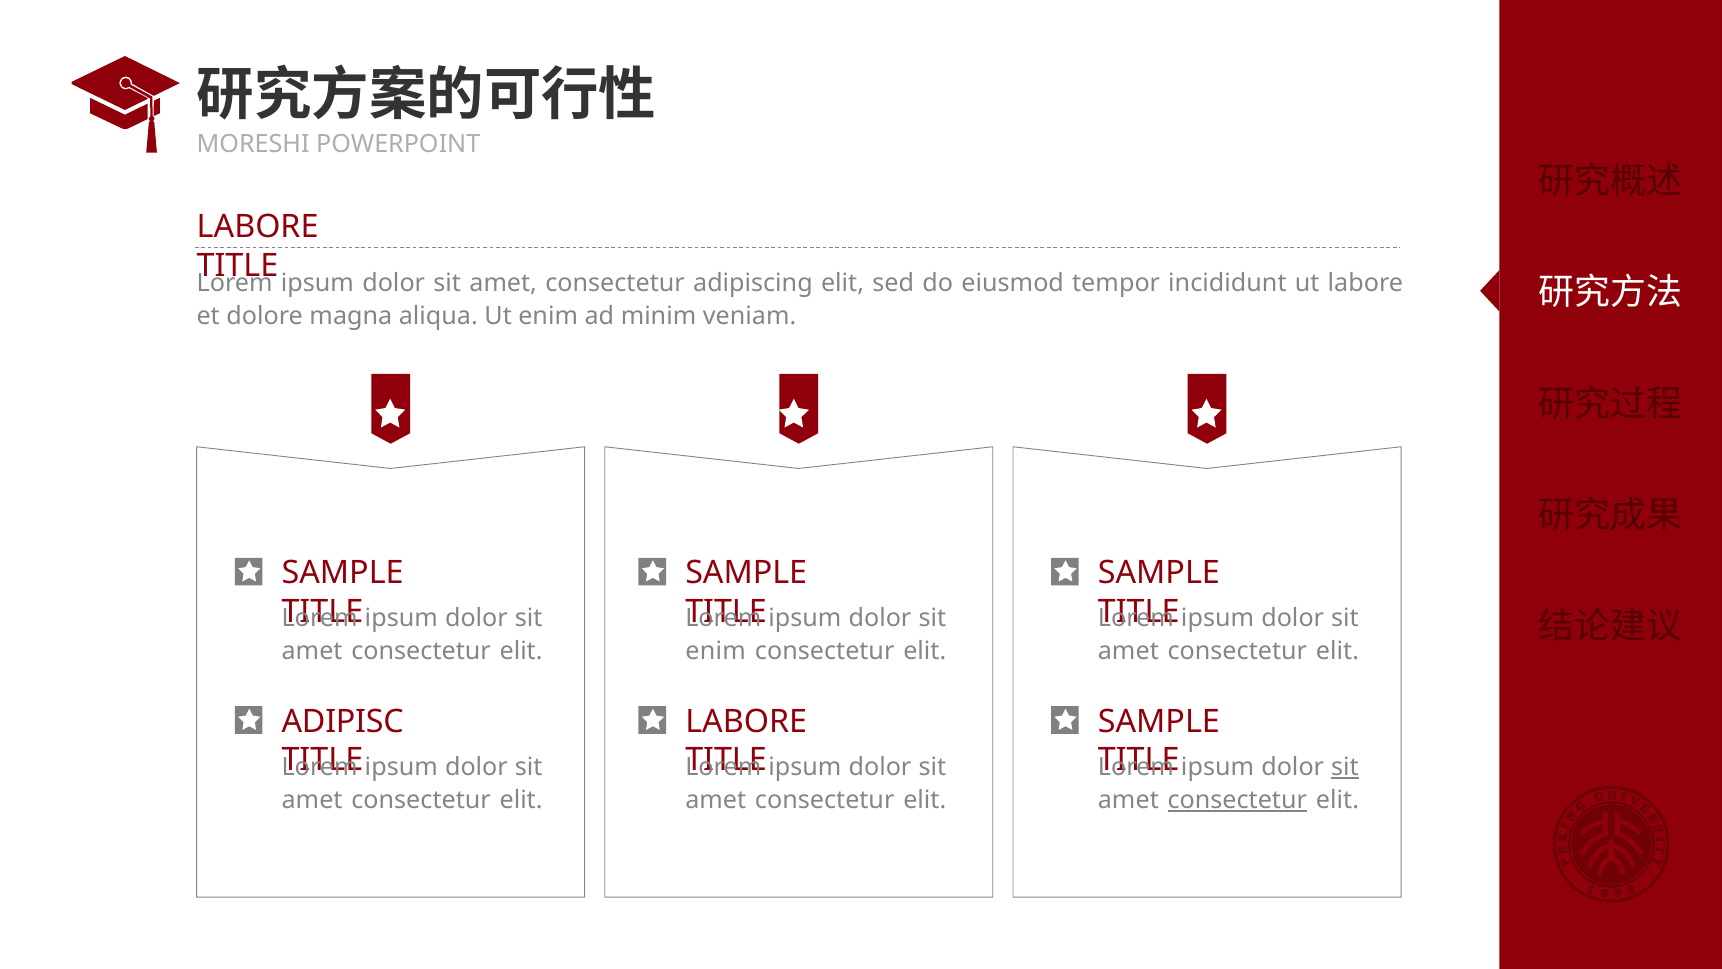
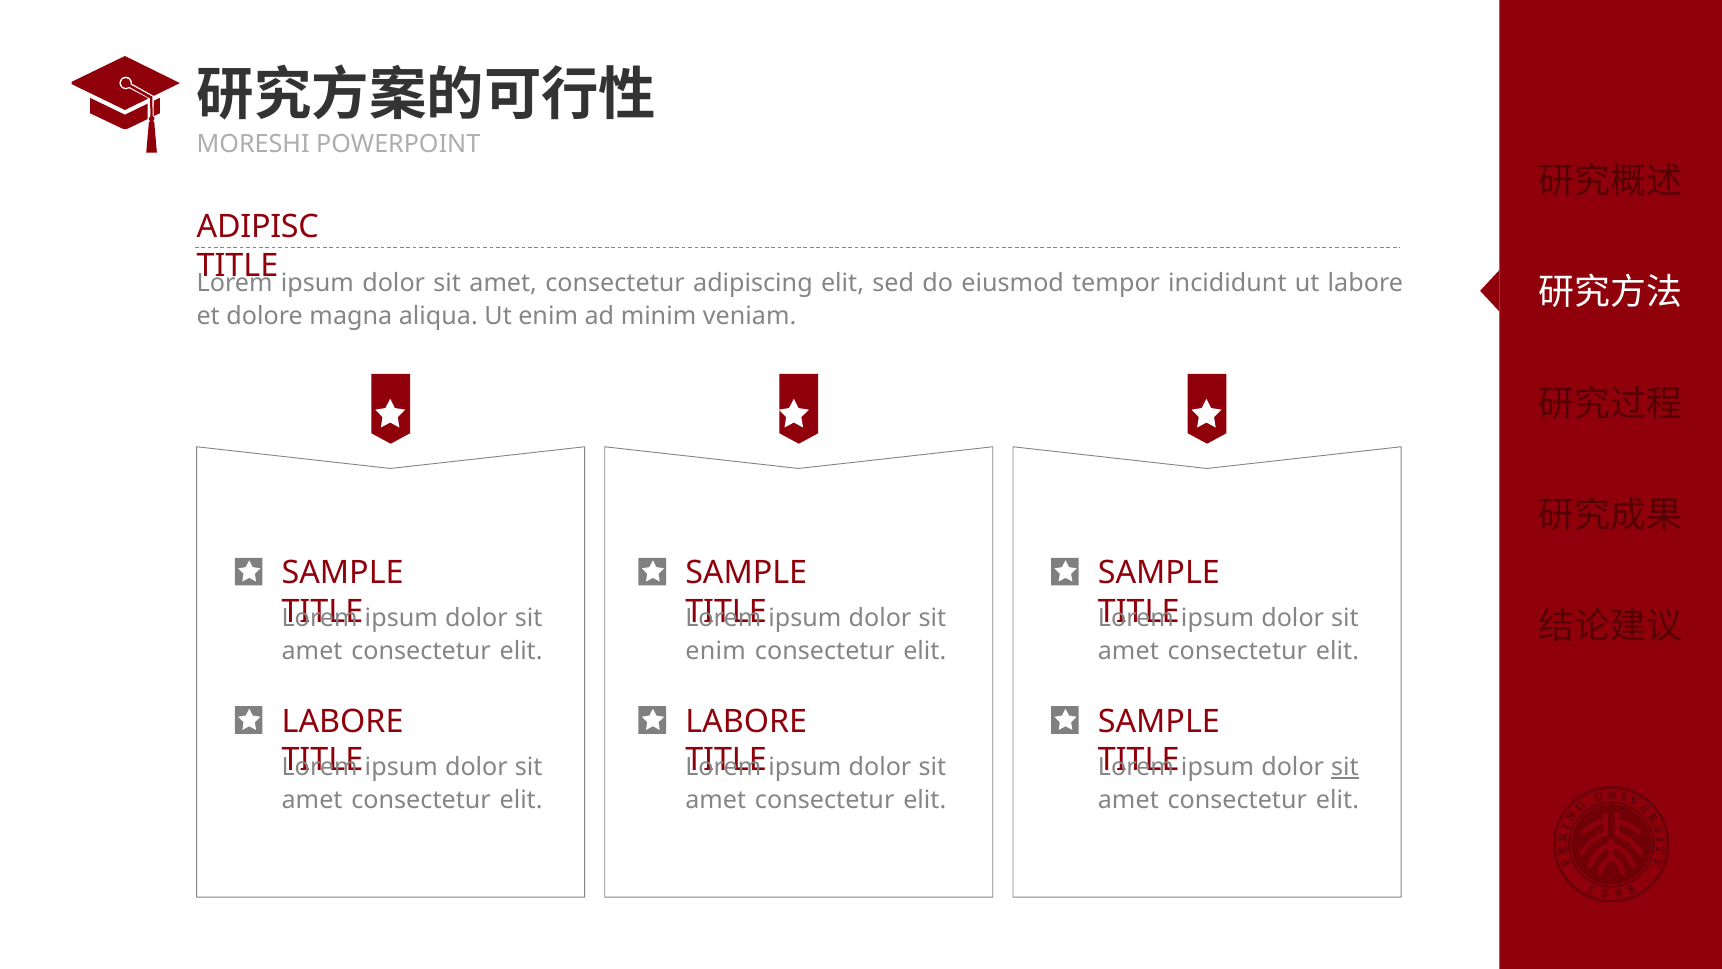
LABORE at (258, 227): LABORE -> ADIPISC
ADIPISC at (343, 721): ADIPISC -> LABORE
consectetur at (1237, 800) underline: present -> none
